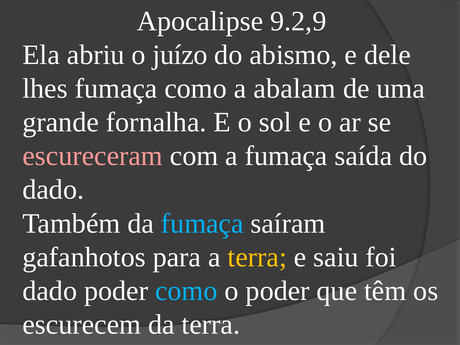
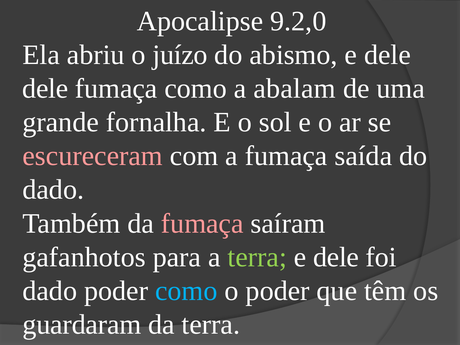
9.2,9: 9.2,9 -> 9.2,0
lhes at (45, 89): lhes -> dele
fumaça at (202, 223) colour: light blue -> pink
terra at (257, 257) colour: yellow -> light green
saiu at (336, 257): saiu -> dele
escurecem: escurecem -> guardaram
